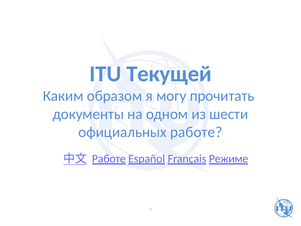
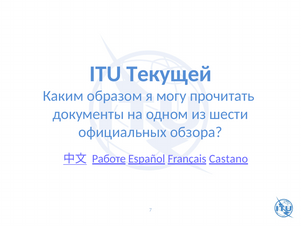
официальных работе: работе -> обзора
Режиме: Режиме -> Castano
